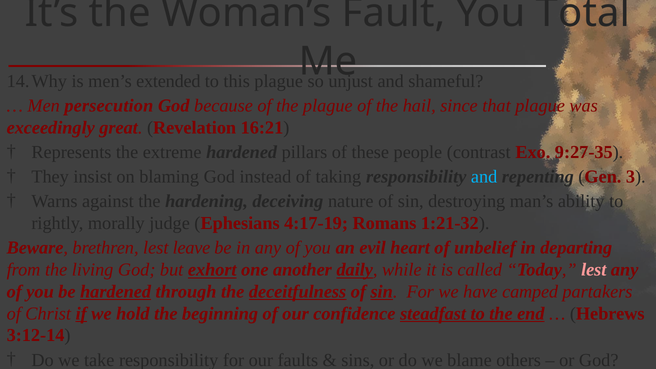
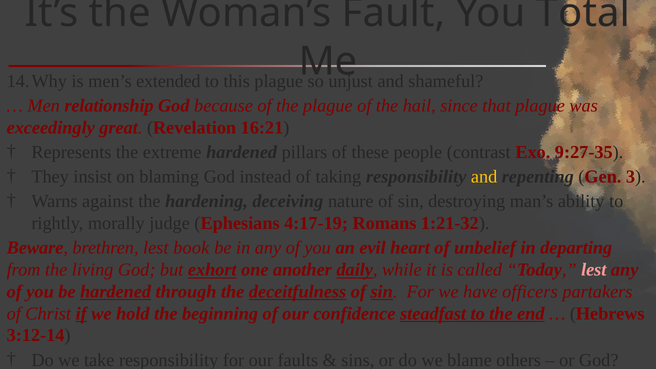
persecution: persecution -> relationship
and at (484, 177) colour: light blue -> yellow
leave: leave -> book
camped: camped -> officers
